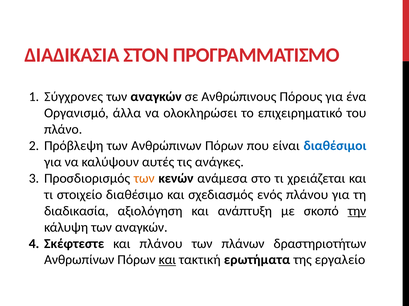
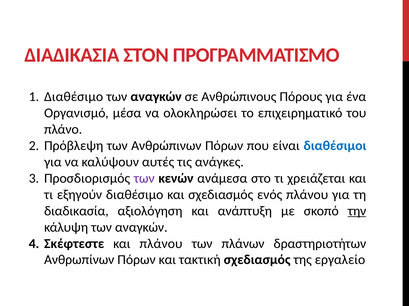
Σύγχρονες at (74, 97): Σύγχρονες -> Διαθέσιμο
άλλα: άλλα -> μέσα
των at (144, 179) colour: orange -> purple
στοιχείο: στοιχείο -> εξηγούν
και at (167, 260) underline: present -> none
τακτική ερωτήματα: ερωτήματα -> σχεδιασμός
